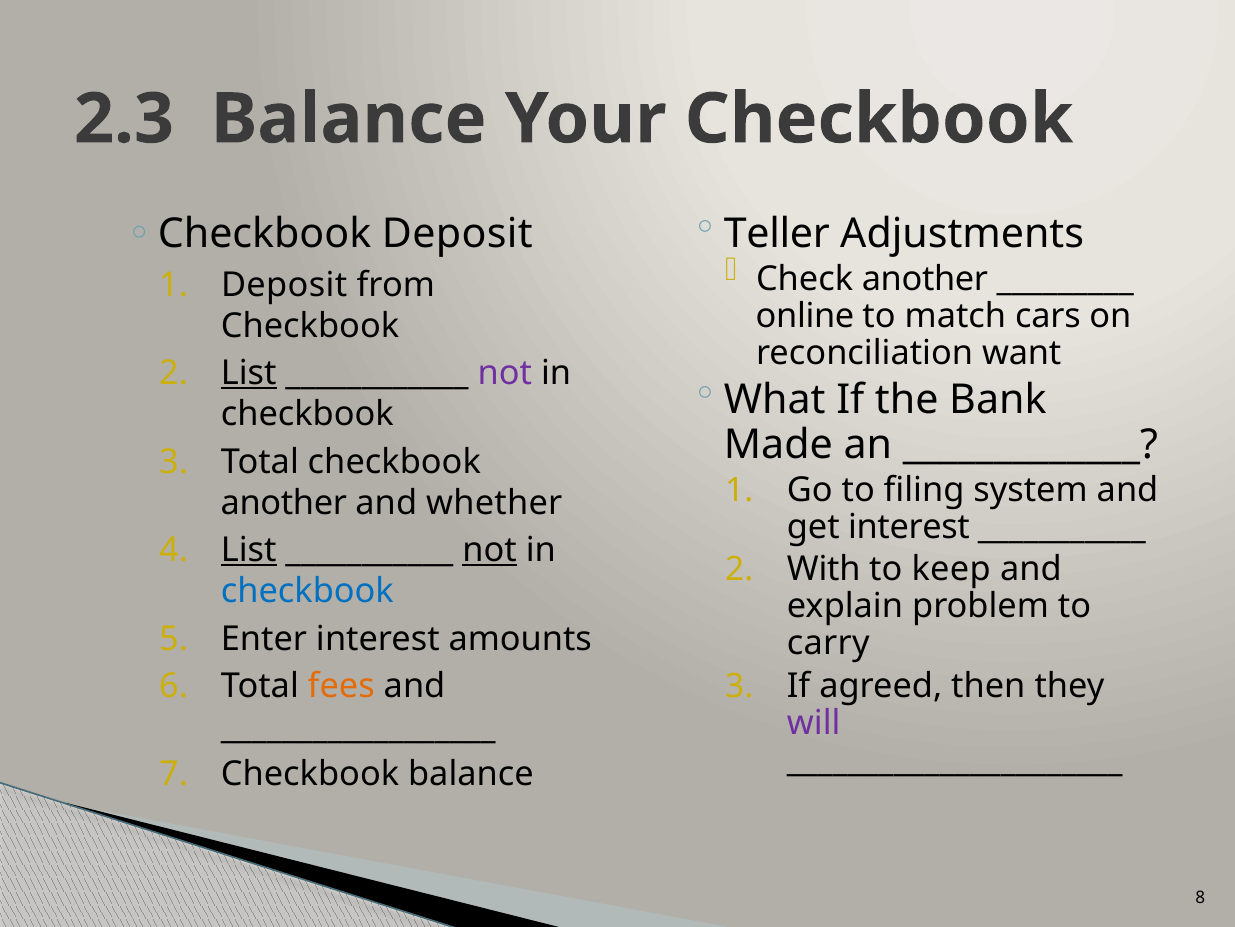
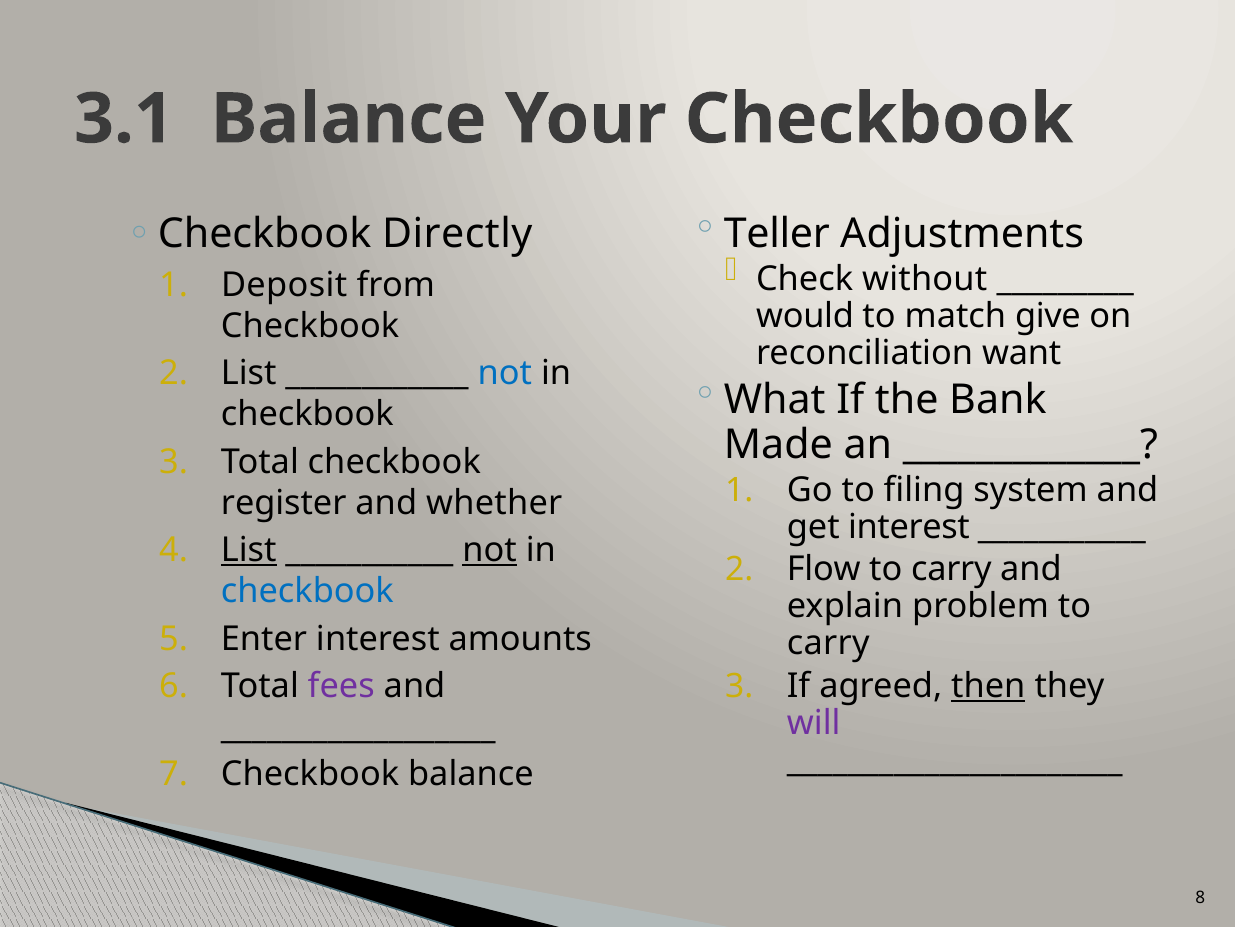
2.3: 2.3 -> 3.1
Checkbook Deposit: Deposit -> Directly
Check another: another -> without
online: online -> would
cars: cars -> give
List at (249, 373) underline: present -> none
not at (505, 373) colour: purple -> blue
another at (284, 503): another -> register
With: With -> Flow
keep at (951, 569): keep -> carry
fees colour: orange -> purple
then underline: none -> present
